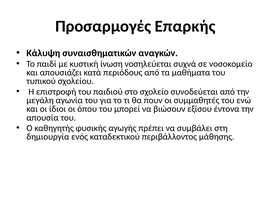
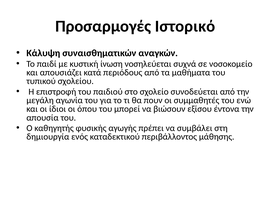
Επαρκής: Επαρκής -> Ιστορικό
